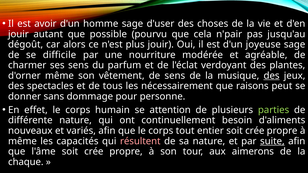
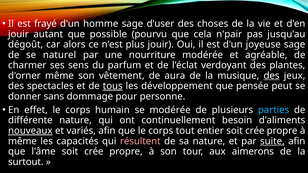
avoir: avoir -> frayé
difficile: difficile -> naturel
de sens: sens -> aura
tous underline: none -> present
nécessairement: nécessairement -> développement
raisons: raisons -> pensée
se attention: attention -> modérée
parties colour: light green -> light blue
nouveaux underline: none -> present
chaque: chaque -> surtout
